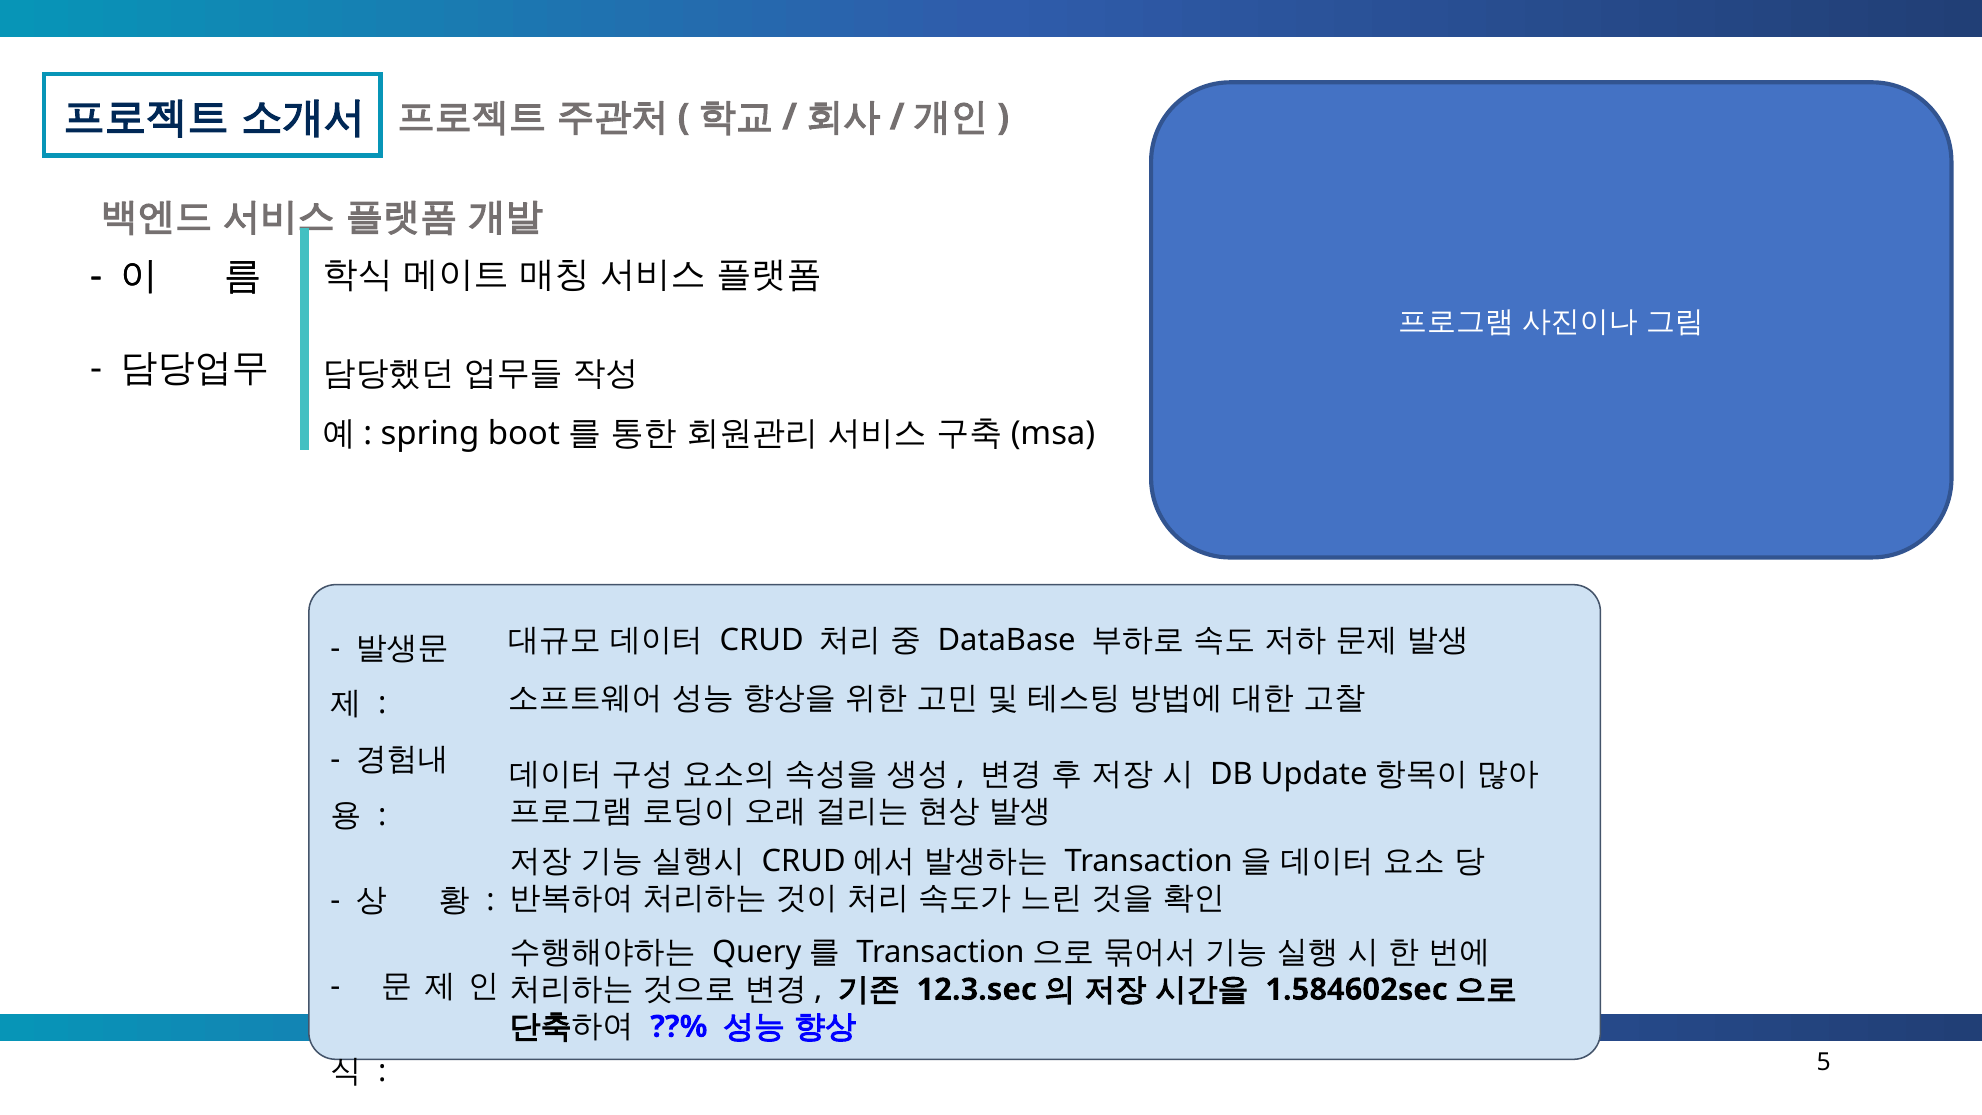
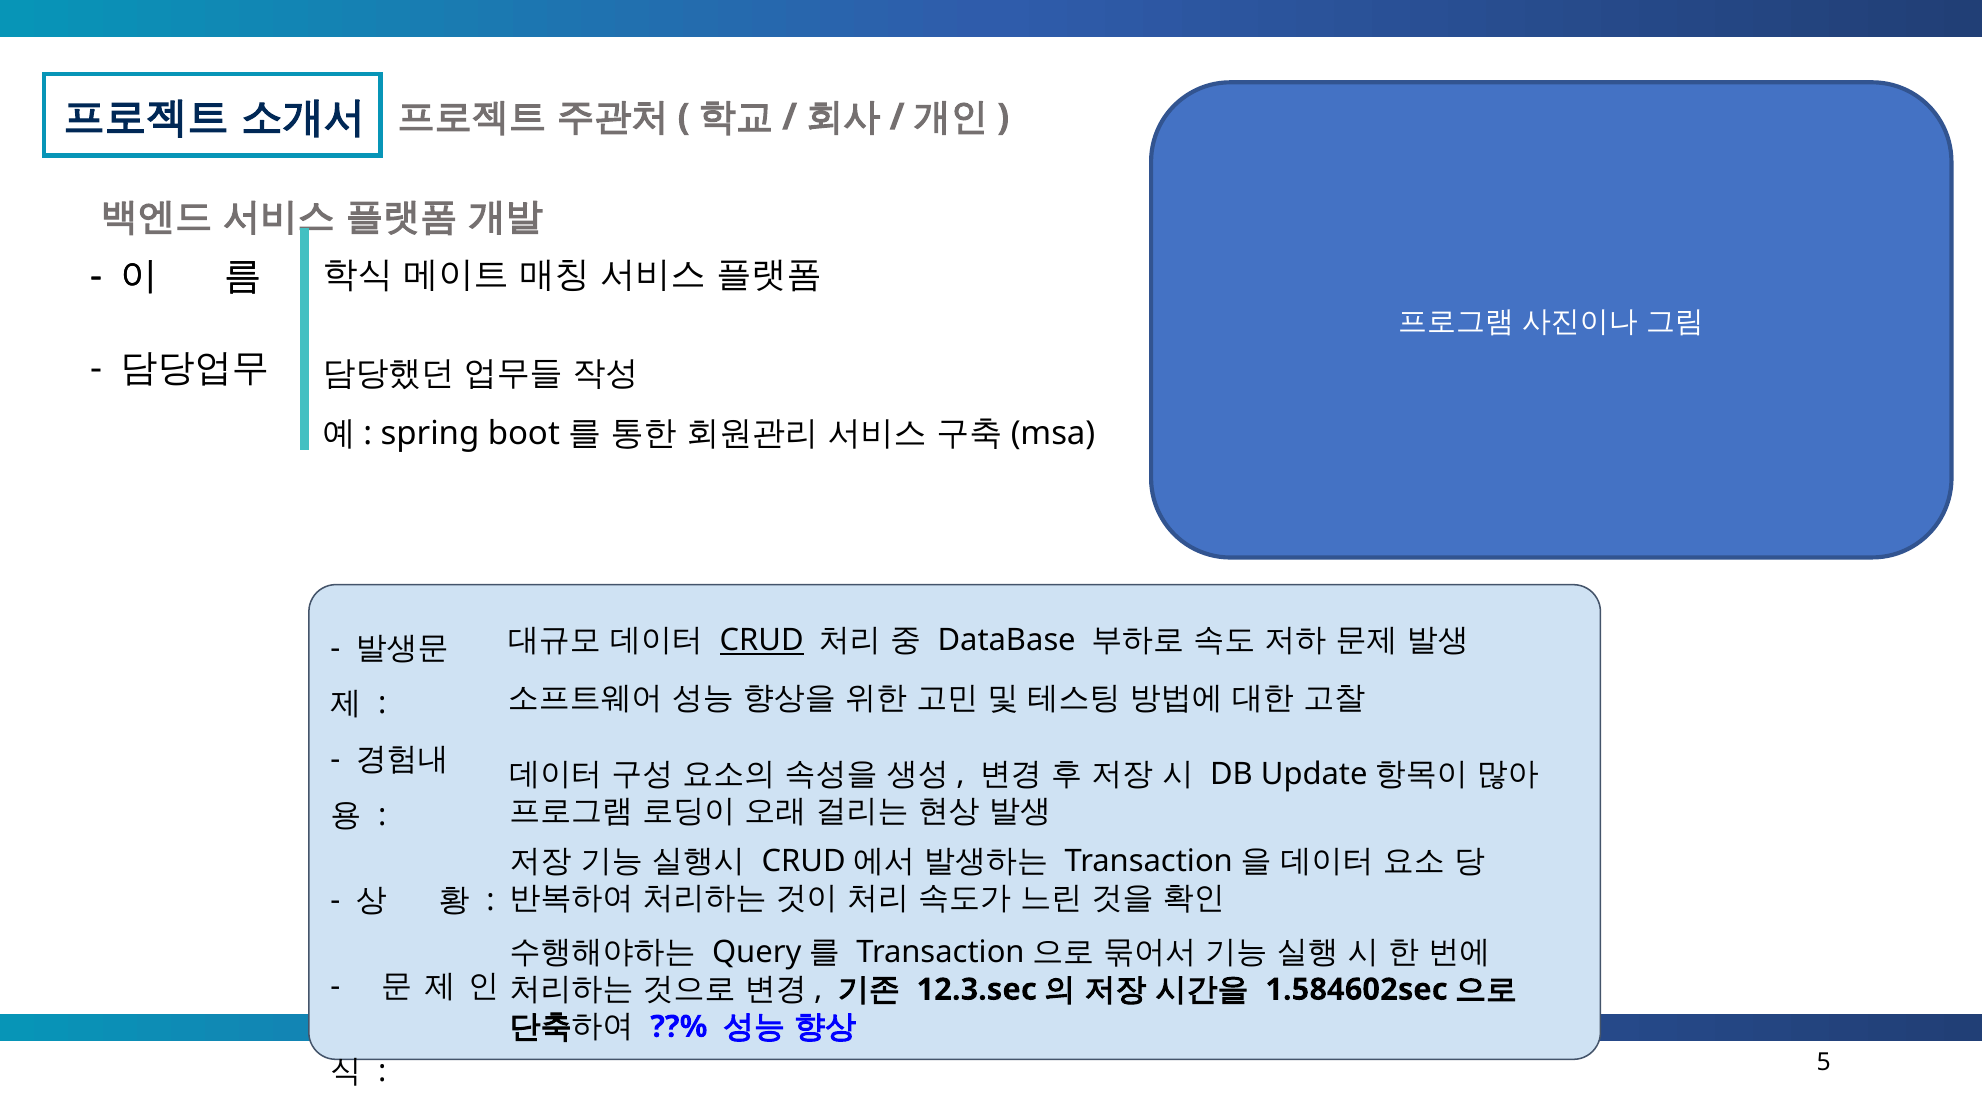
CRUD underline: none -> present
